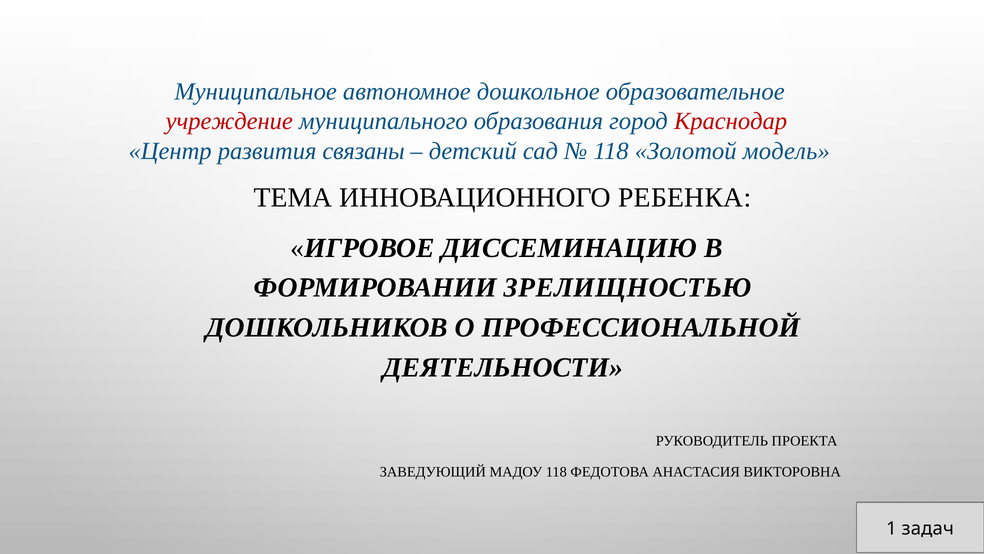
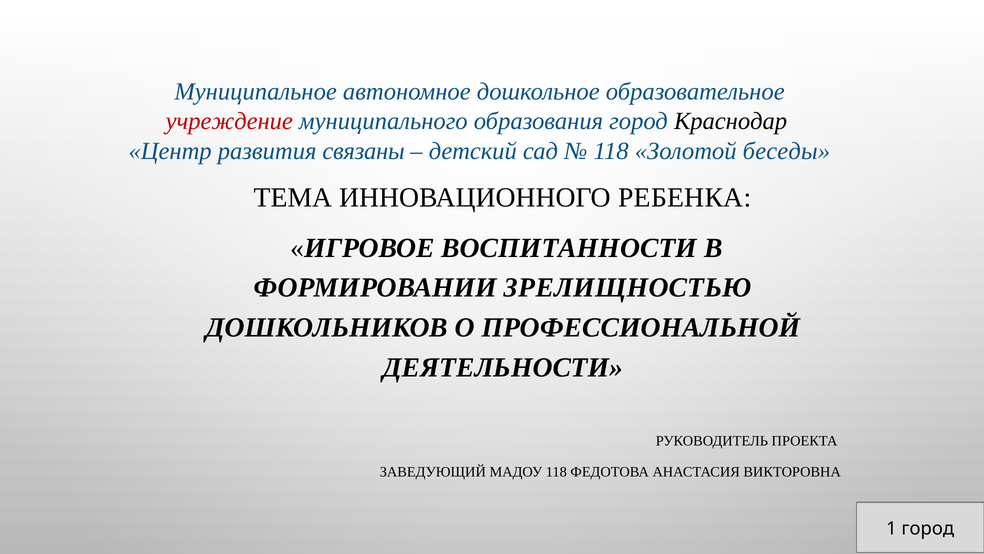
Краснодар colour: red -> black
модель: модель -> беседы
ДИССЕМИНАЦИЮ: ДИССЕМИНАЦИЮ -> ВОСПИТАННОСТИ
1 задач: задач -> город
